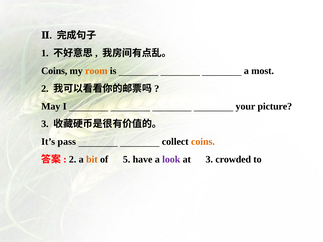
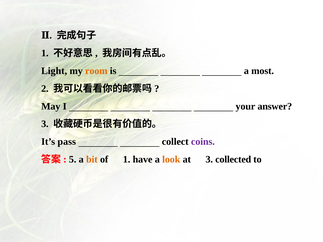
Coins at (54, 71): Coins -> Light
picture: picture -> answer
coins at (203, 142) colour: orange -> purple
2 at (73, 160): 2 -> 5
of 5: 5 -> 1
look colour: purple -> orange
crowded: crowded -> collected
